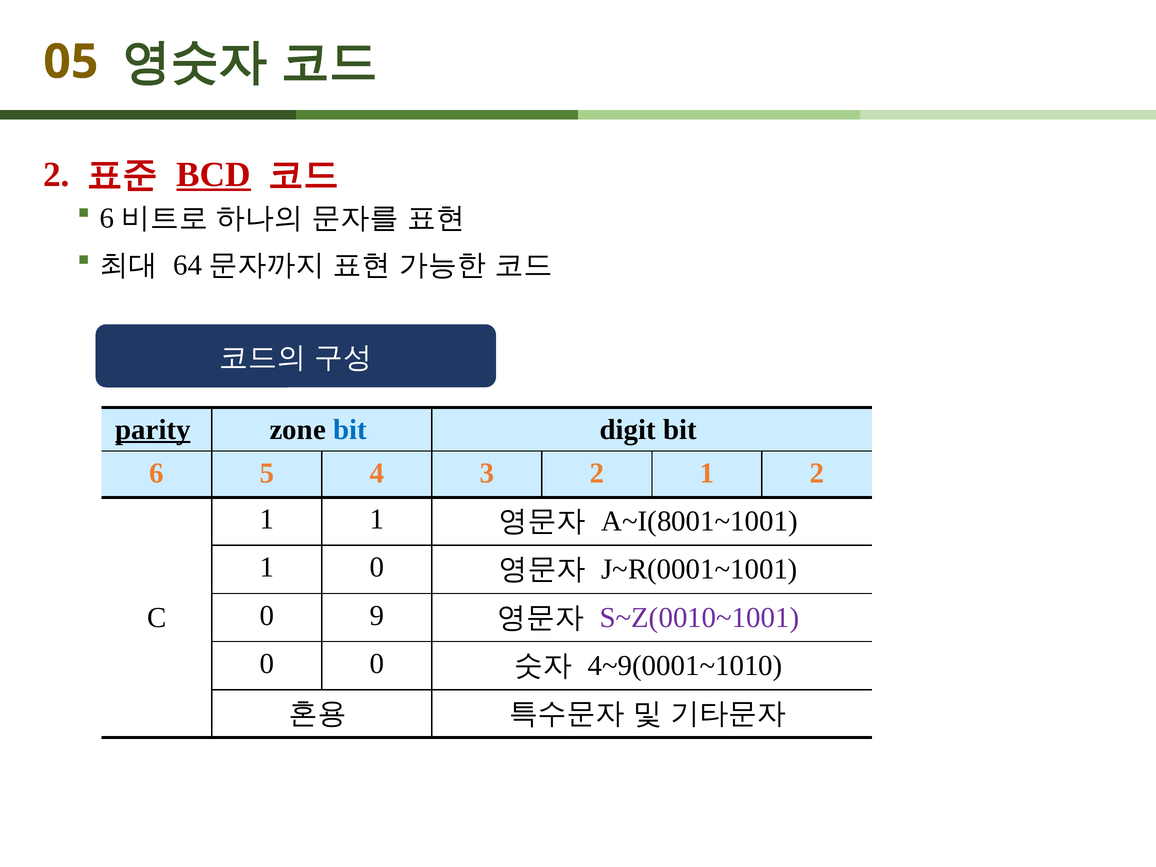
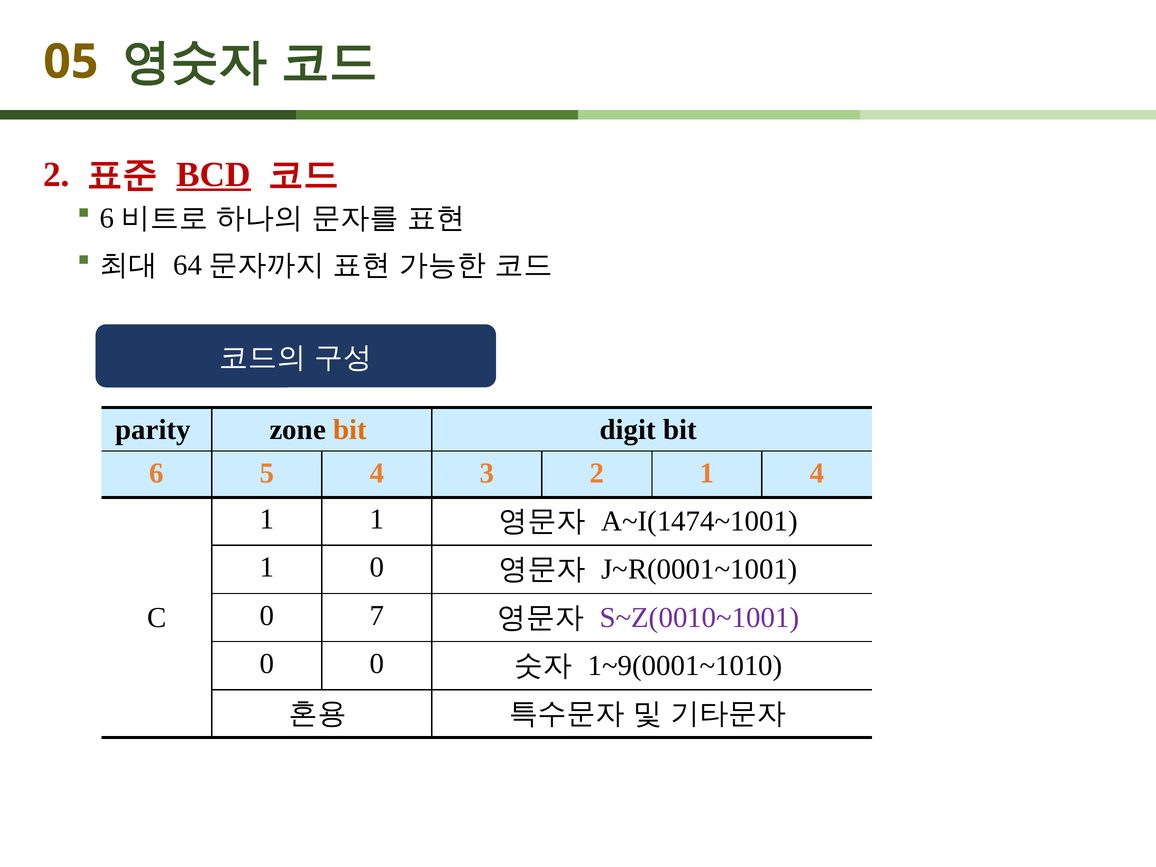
parity underline: present -> none
bit at (350, 429) colour: blue -> orange
1 2: 2 -> 4
A~I(8001~1001: A~I(8001~1001 -> A~I(1474~1001
9: 9 -> 7
4~9(0001~1010: 4~9(0001~1010 -> 1~9(0001~1010
